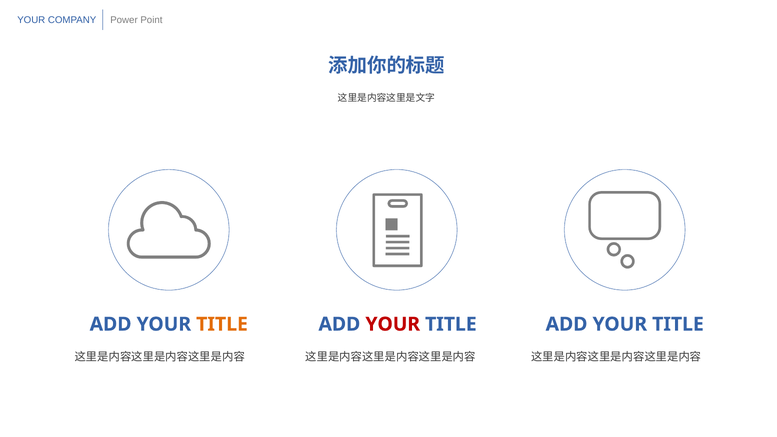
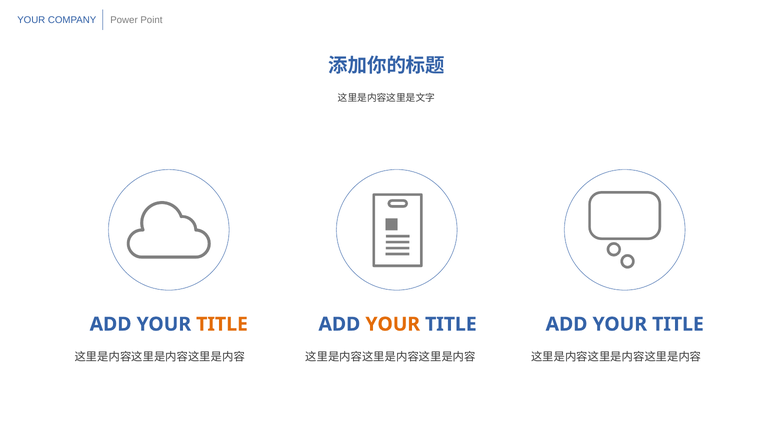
YOUR at (393, 324) colour: red -> orange
